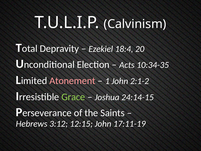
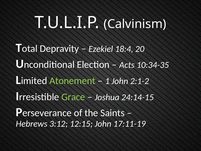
Atonement colour: pink -> light green
